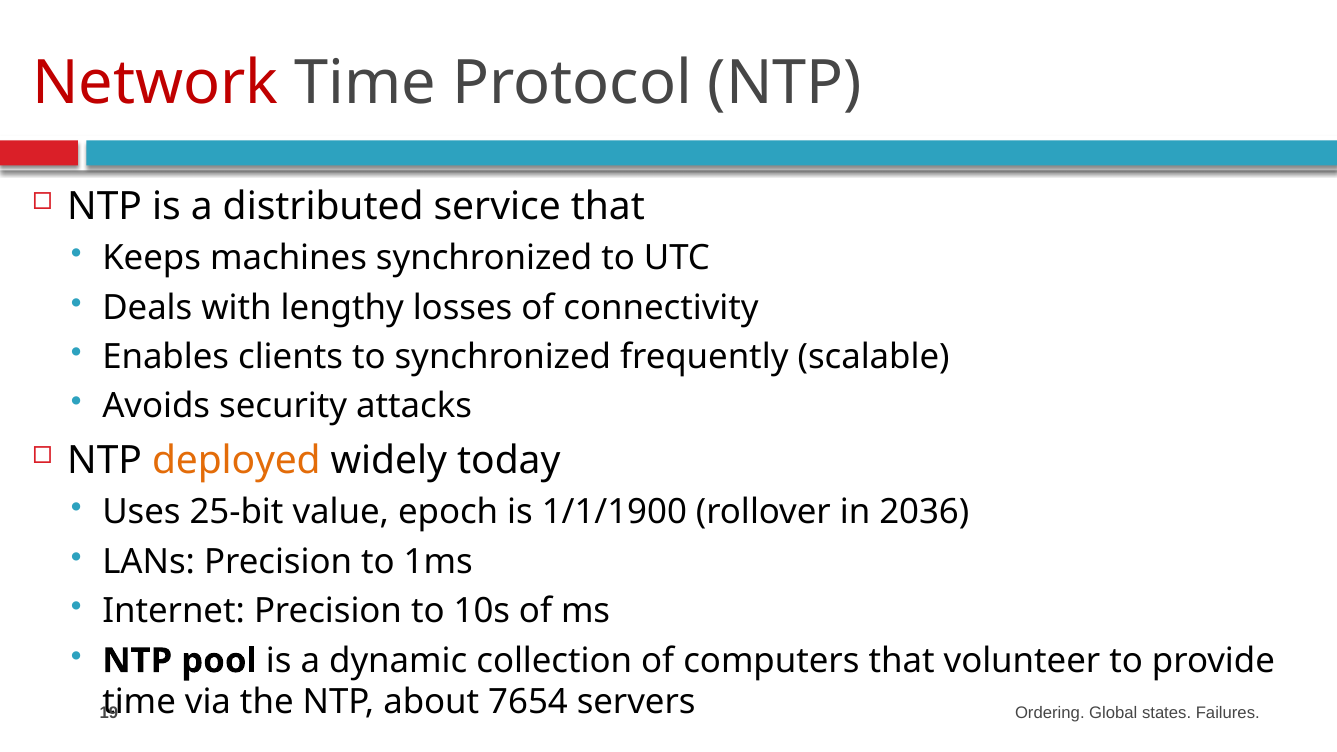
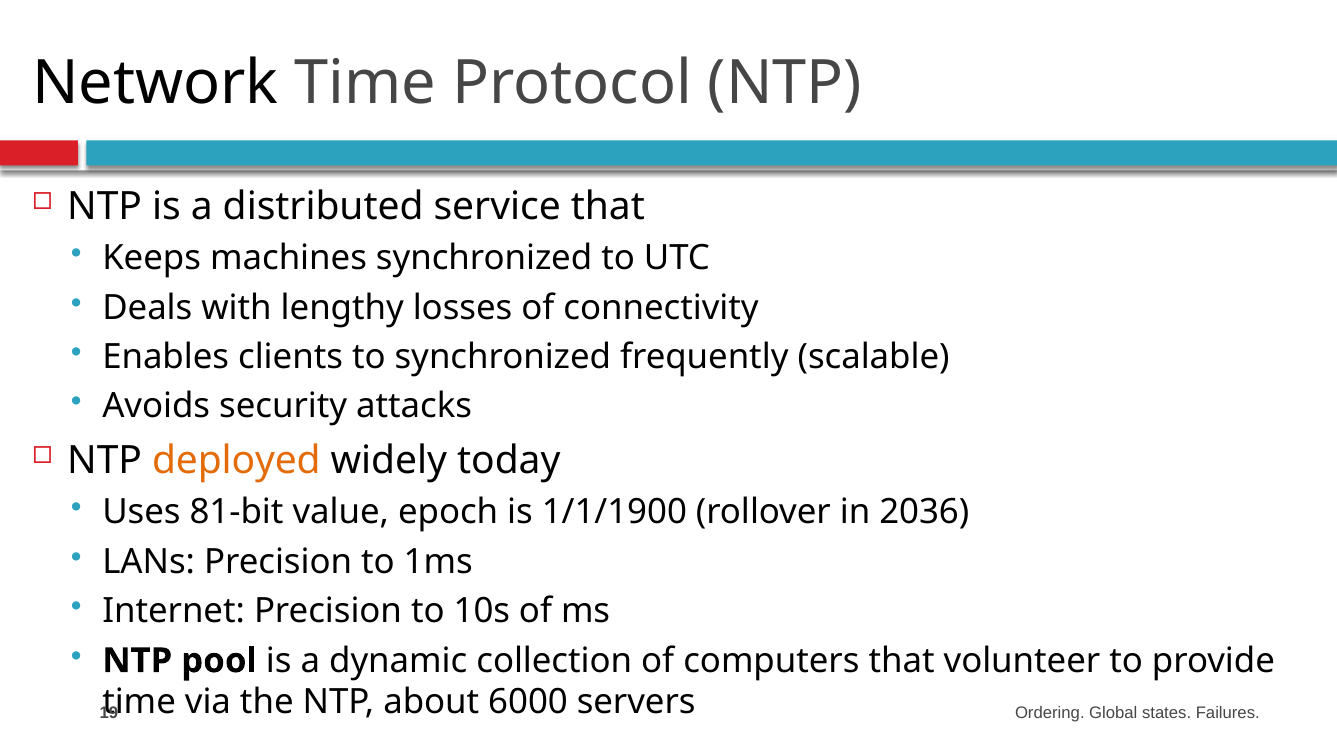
Network colour: red -> black
25-bit: 25-bit -> 81-bit
7654: 7654 -> 6000
